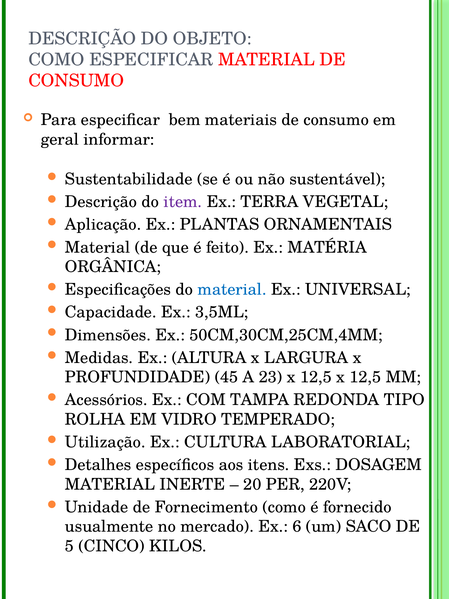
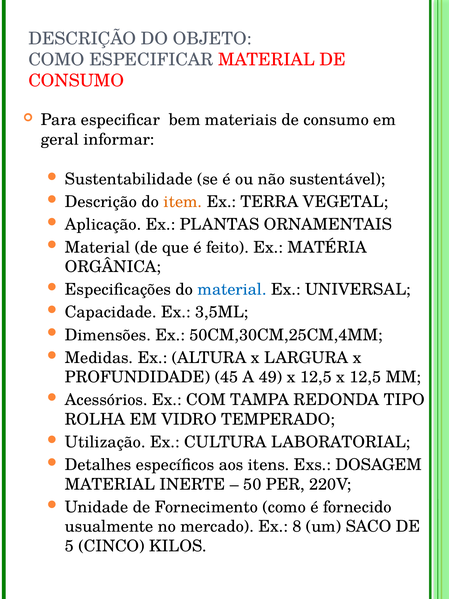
item colour: purple -> orange
23: 23 -> 49
20: 20 -> 50
6: 6 -> 8
